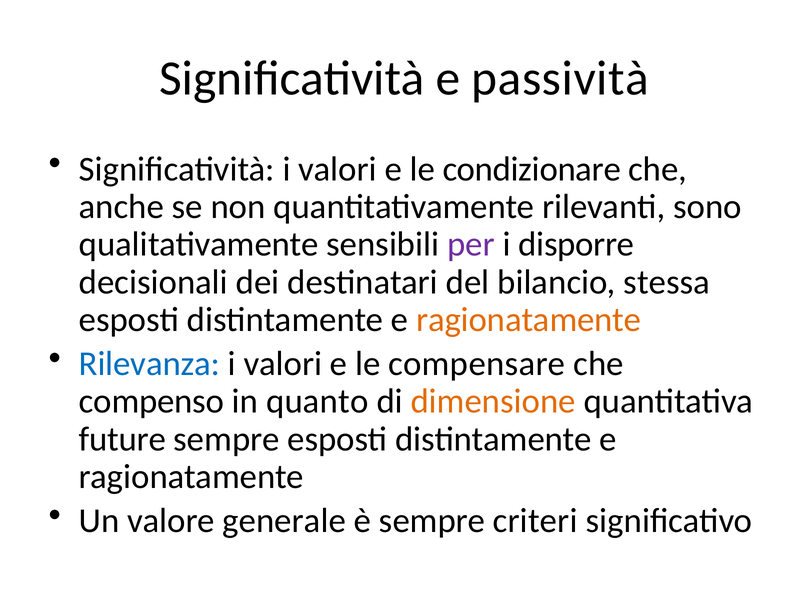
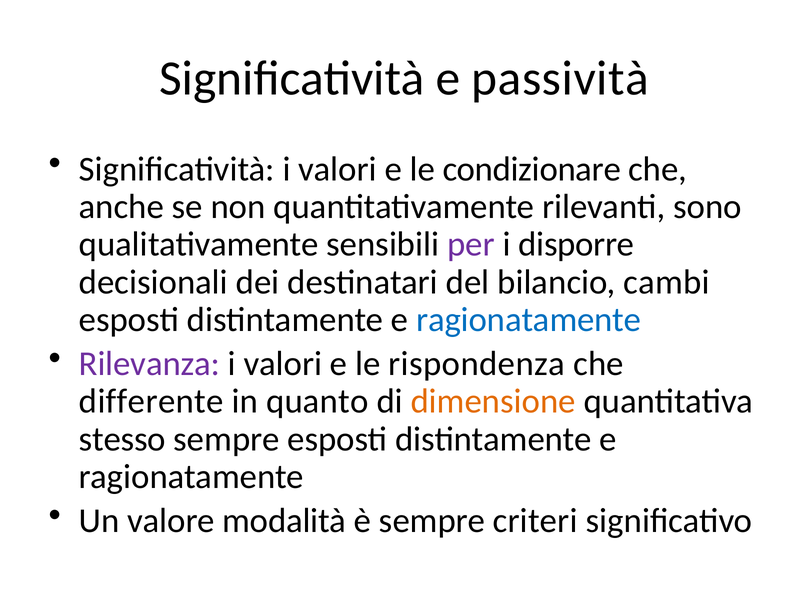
stessa: stessa -> cambi
ragionatamente at (529, 320) colour: orange -> blue
Rilevanza colour: blue -> purple
compensare: compensare -> rispondenza
compenso: compenso -> differente
future: future -> stesso
generale: generale -> modalità
